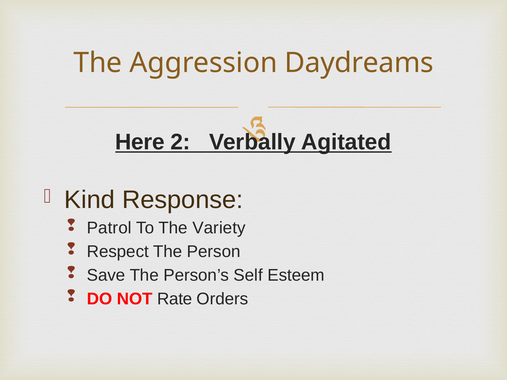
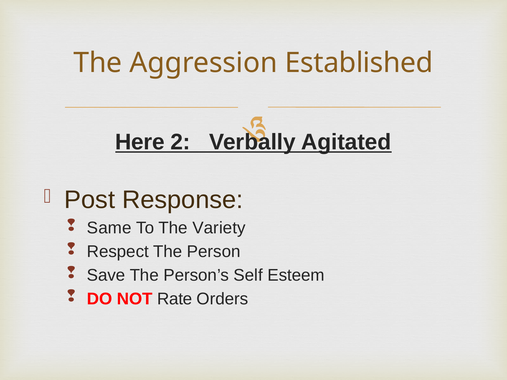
Daydreams: Daydreams -> Established
Kind: Kind -> Post
Patrol: Patrol -> Same
